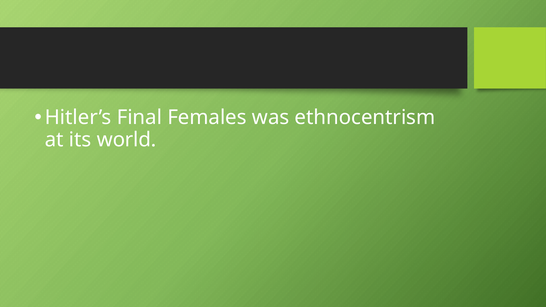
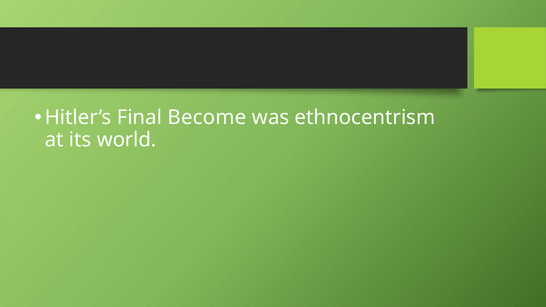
Females: Females -> Become
